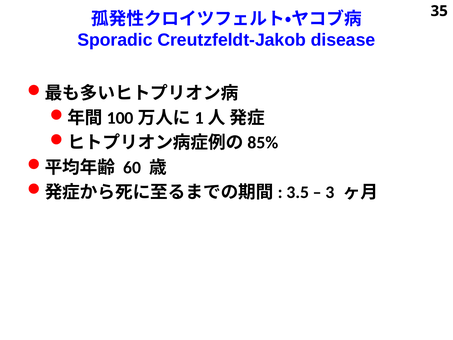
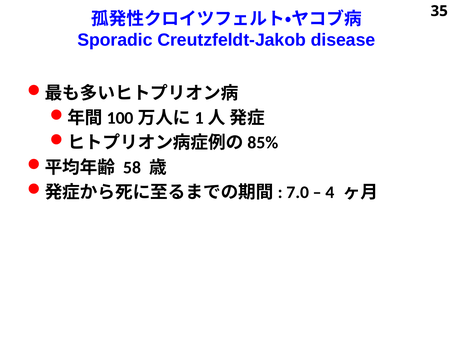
60: 60 -> 58
3.5: 3.5 -> 7.0
3: 3 -> 4
